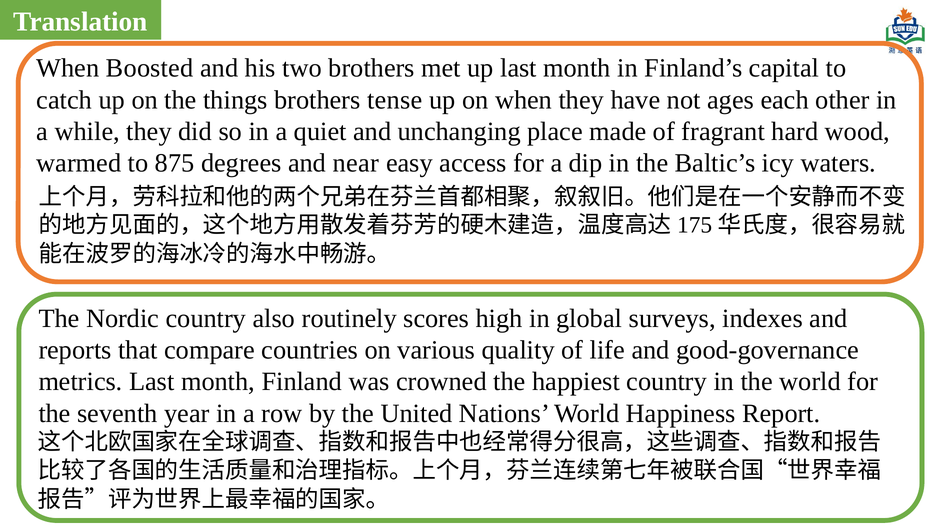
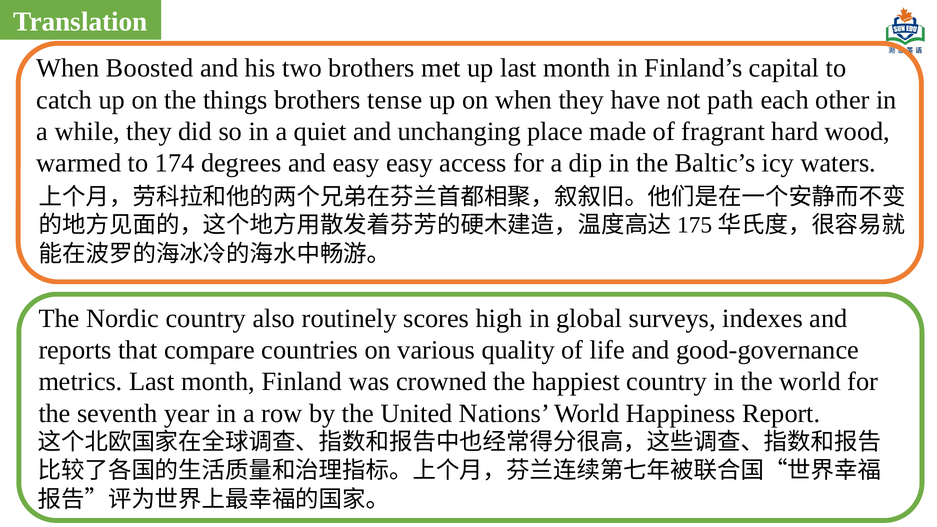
ages: ages -> path
875: 875 -> 174
and near: near -> easy
